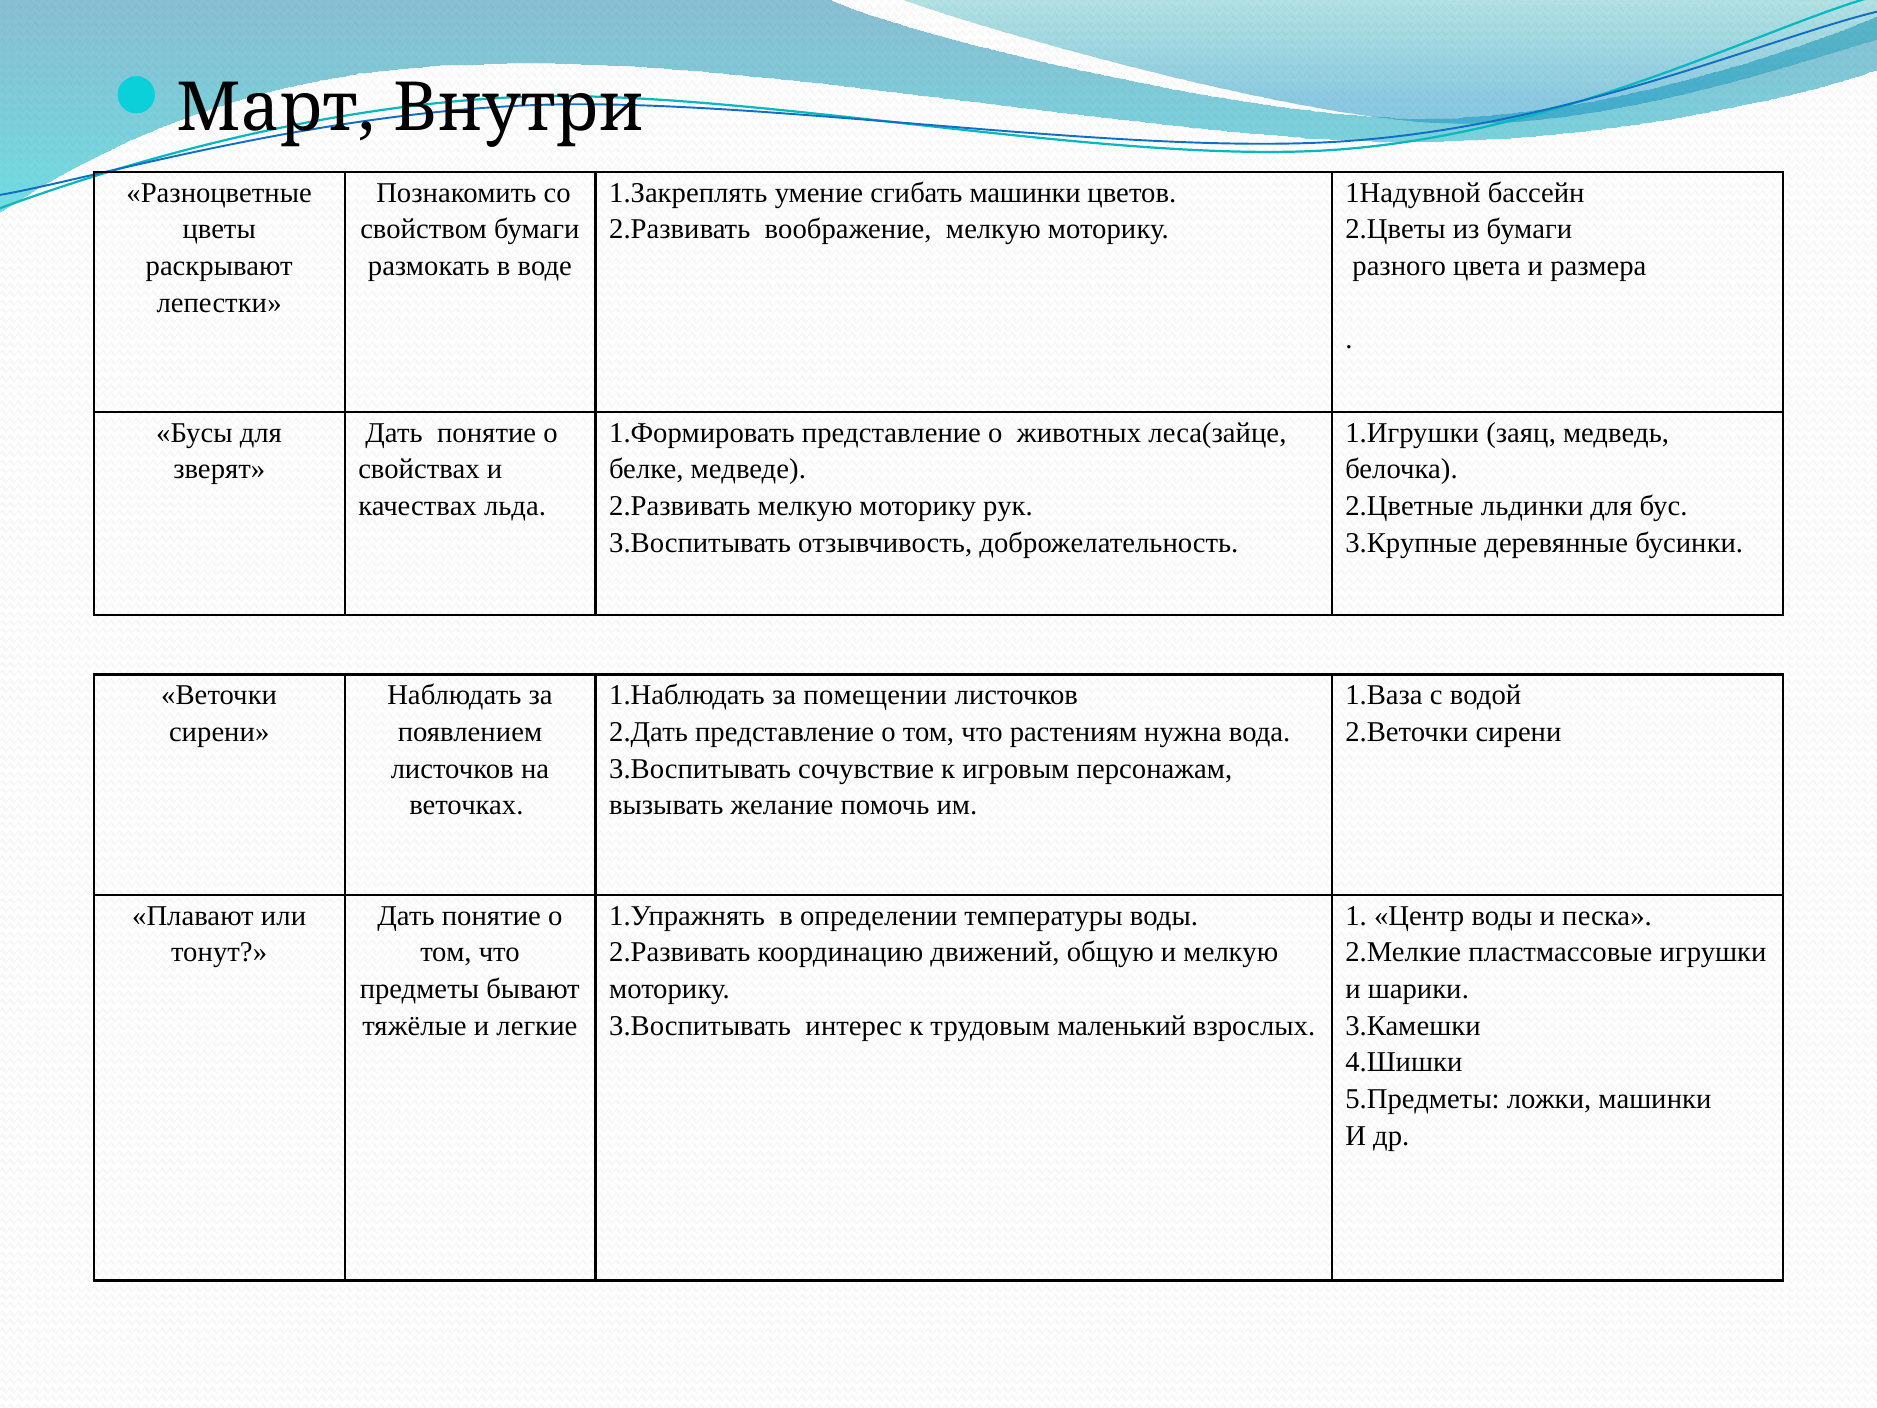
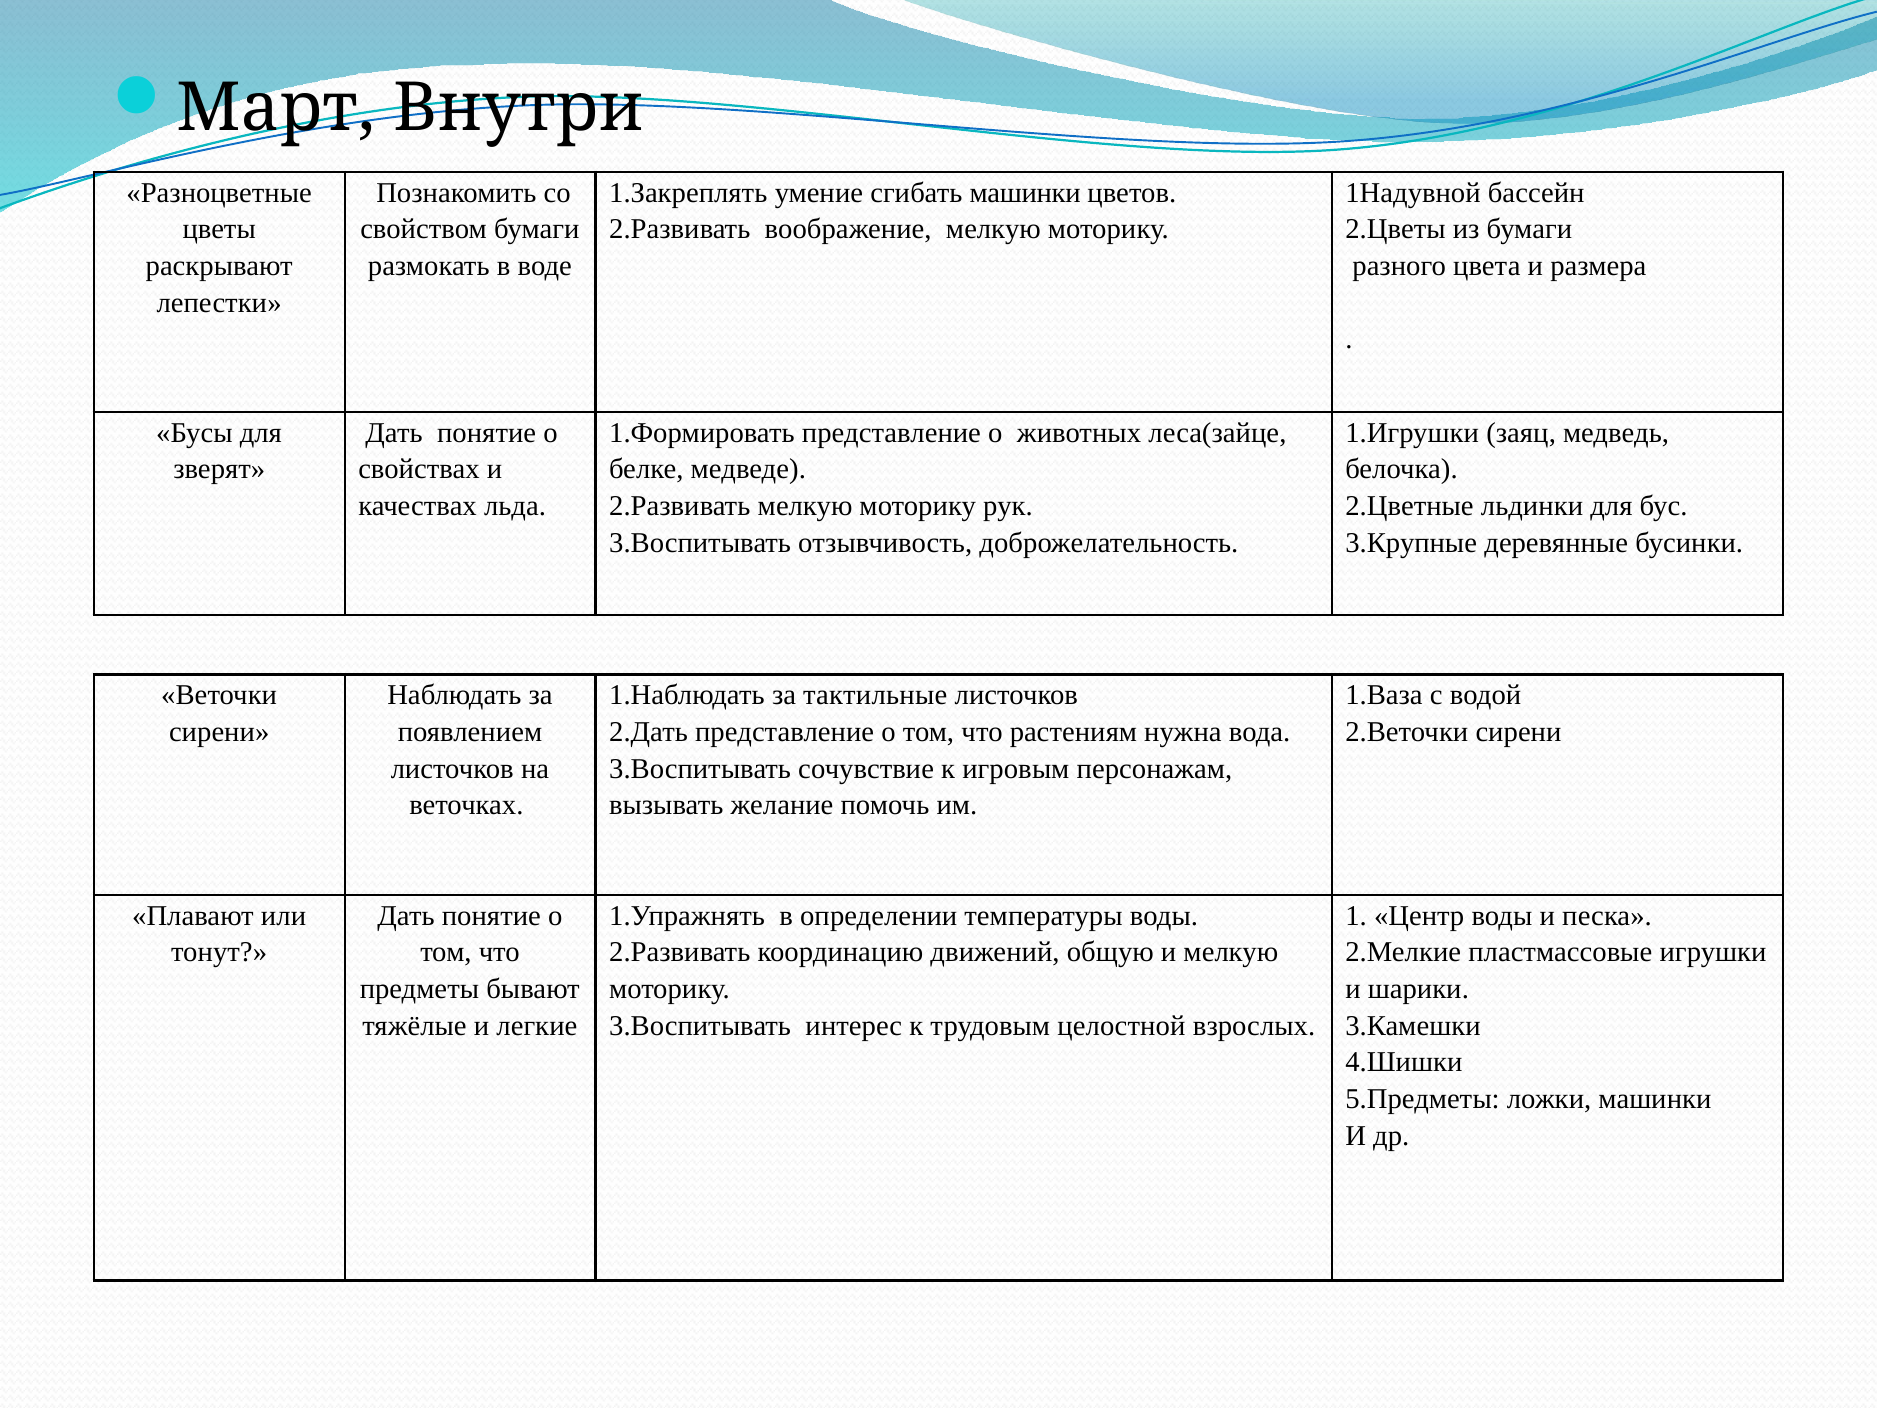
помещении: помещении -> тактильные
маленький: маленький -> целостной
